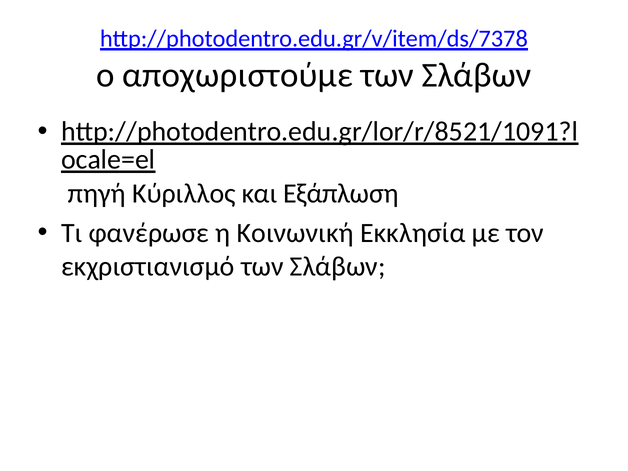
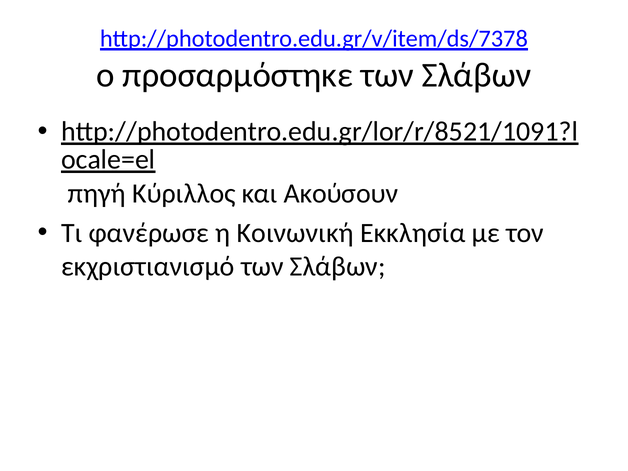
αποχωριστούμε: αποχωριστούμε -> προσαρμόστηκε
Εξάπλωση: Εξάπλωση -> Ακούσουν
